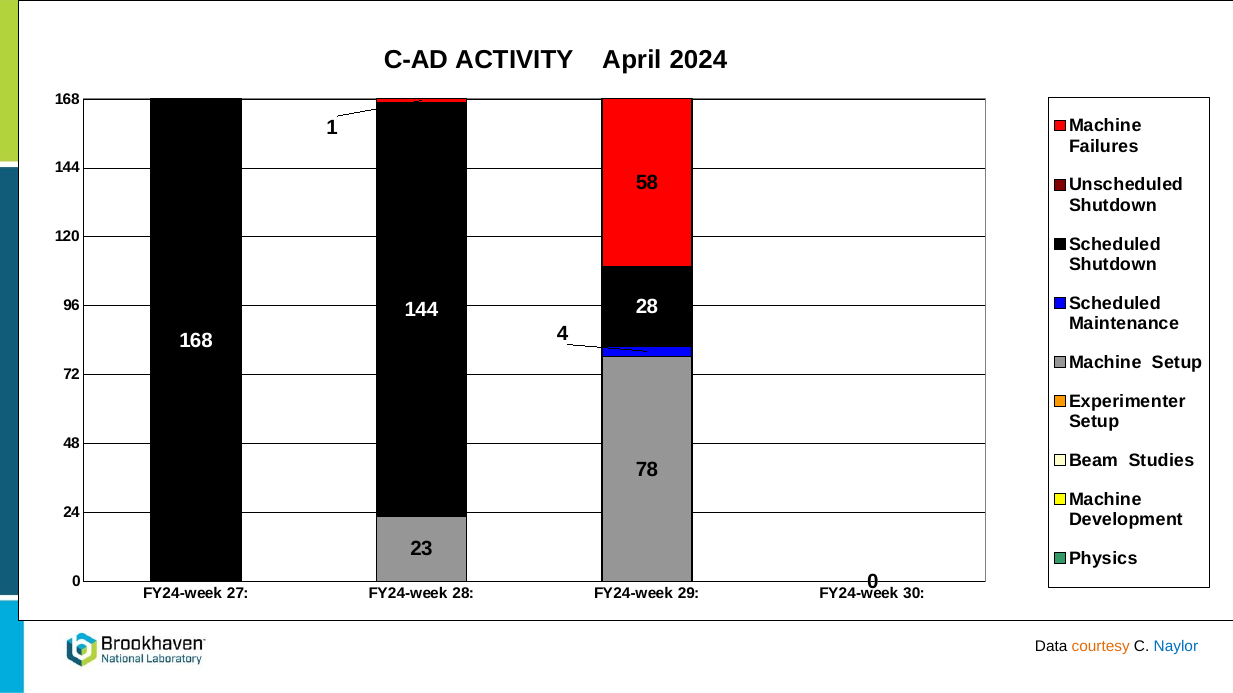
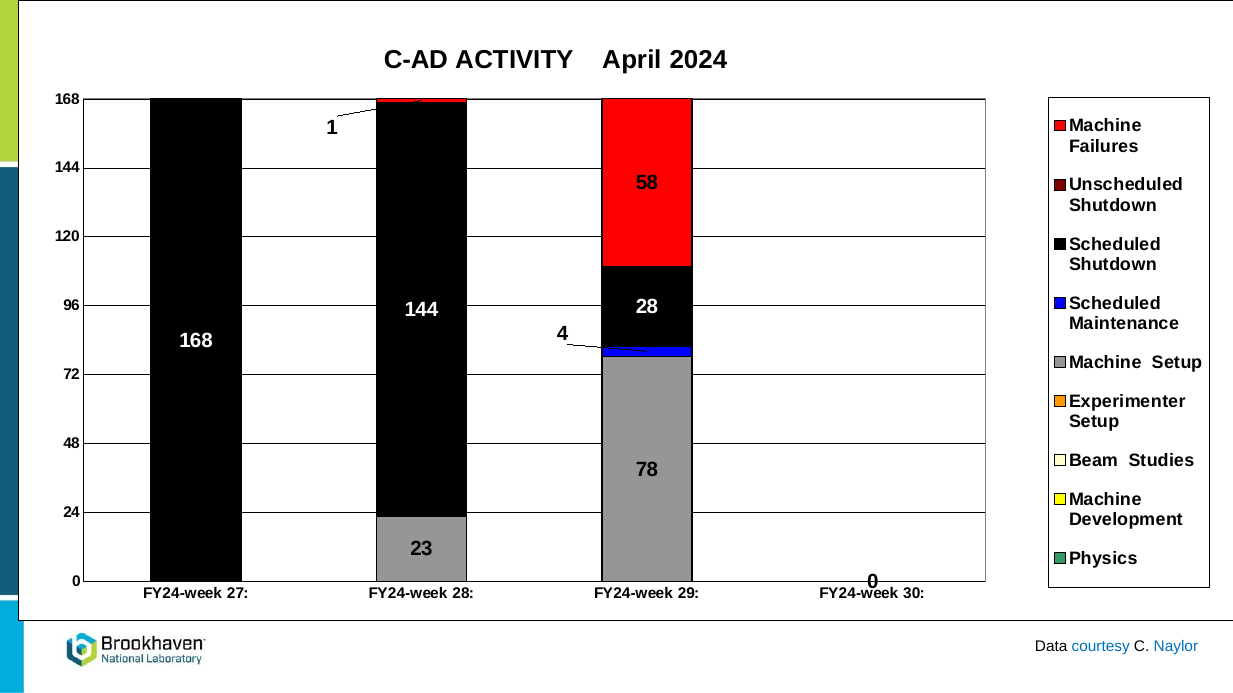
courtesy colour: orange -> blue
